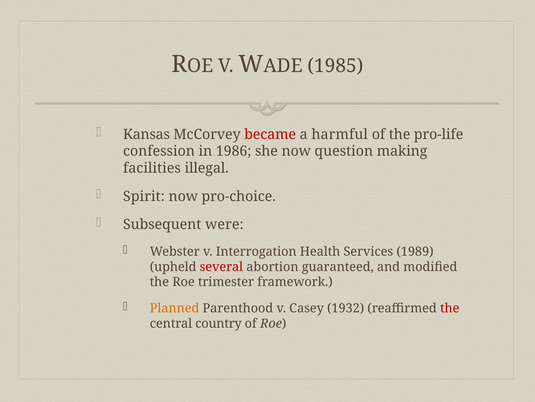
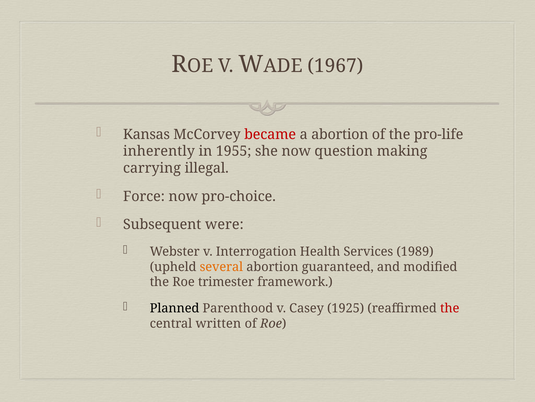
1985: 1985 -> 1967
a harmful: harmful -> abortion
confession: confession -> inherently
1986: 1986 -> 1955
facilities: facilities -> carrying
Spirit: Spirit -> Force
several colour: red -> orange
Planned colour: orange -> black
1932: 1932 -> 1925
country: country -> written
